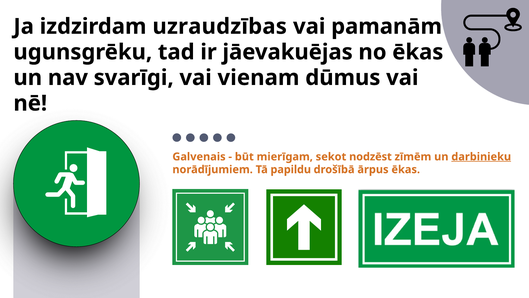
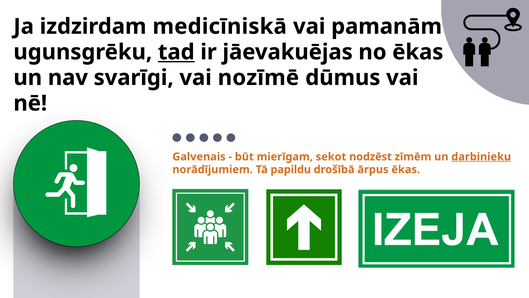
uzraudzības: uzraudzības -> medicīniskā
tad underline: none -> present
vienam: vienam -> nozīmē
